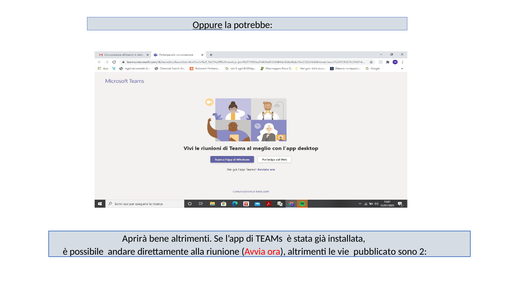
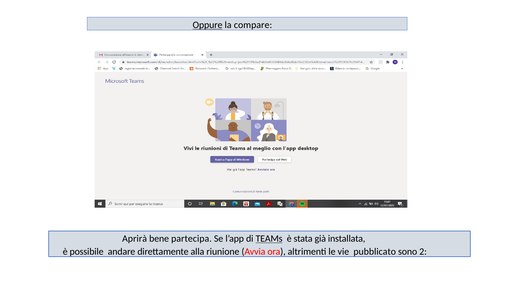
potrebbe: potrebbe -> compare
bene altrimenti: altrimenti -> partecipa
TEAMs underline: none -> present
